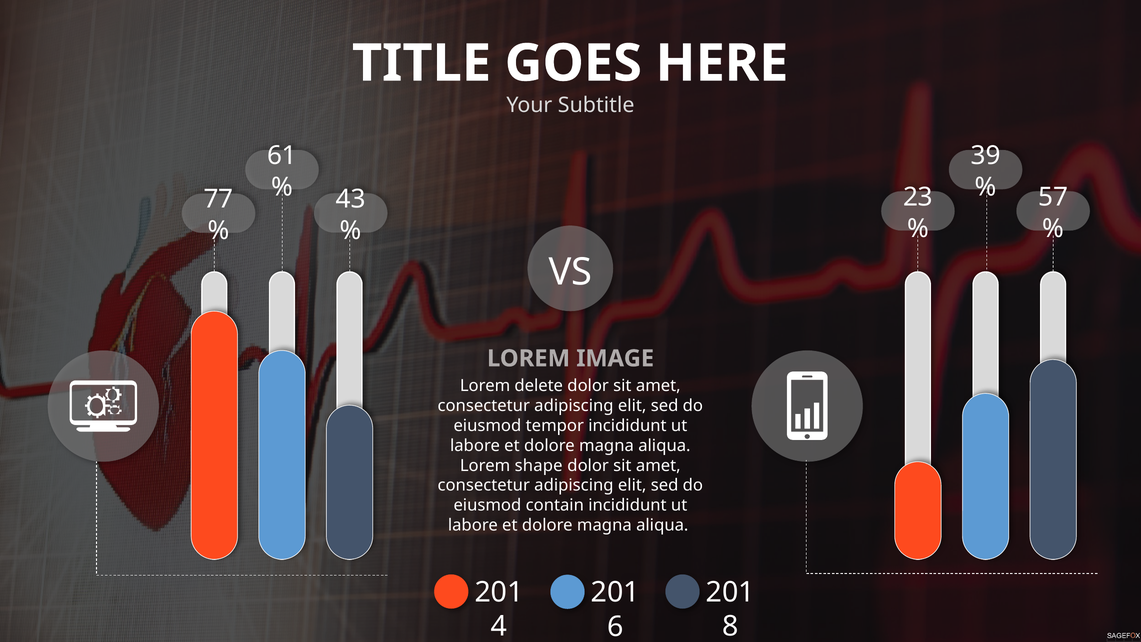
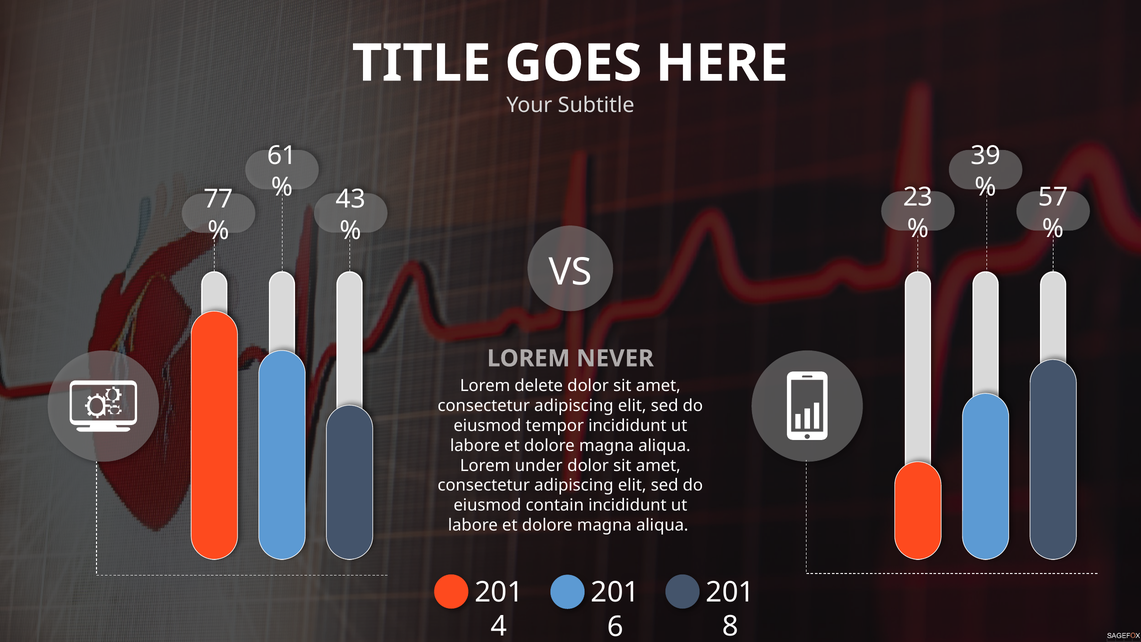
IMAGE: IMAGE -> NEVER
shape: shape -> under
